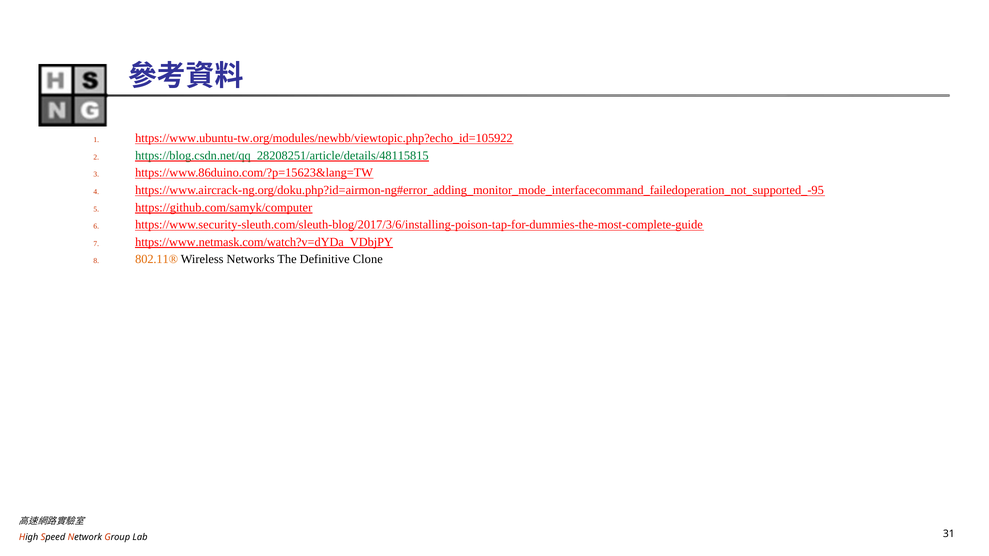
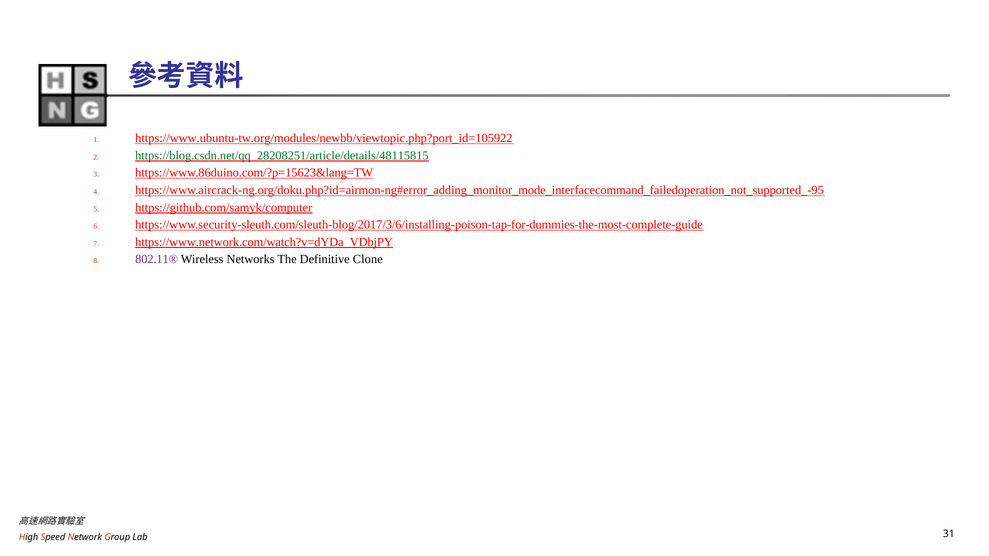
https://www.ubuntu-tw.org/modules/newbb/viewtopic.php?echo_id=105922: https://www.ubuntu-tw.org/modules/newbb/viewtopic.php?echo_id=105922 -> https://www.ubuntu-tw.org/modules/newbb/viewtopic.php?port_id=105922
https://www.netmask.com/watch?v=dYDa_VDbjPY: https://www.netmask.com/watch?v=dYDa_VDbjPY -> https://www.network.com/watch?v=dYDa_VDbjPY
802.11® colour: orange -> purple
